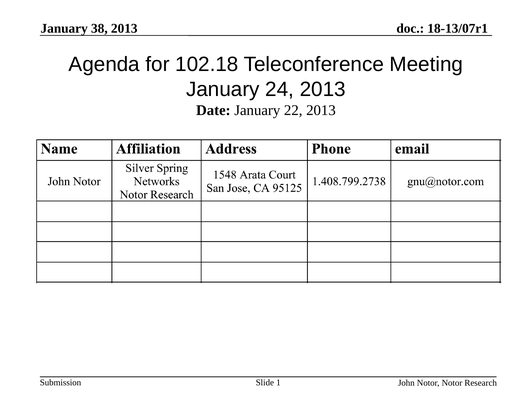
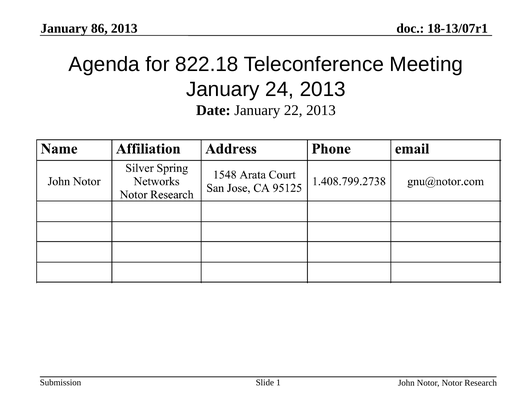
38: 38 -> 86
102.18: 102.18 -> 822.18
